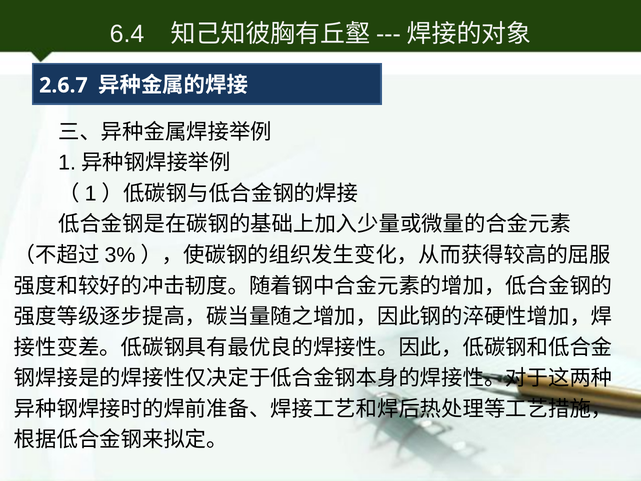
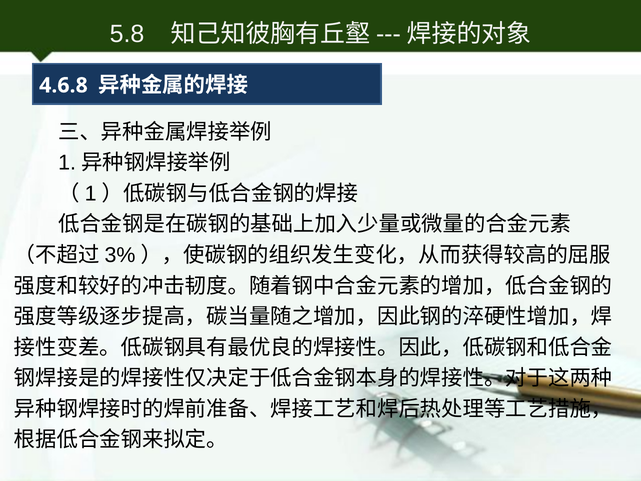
6.4: 6.4 -> 5.8
2.6.7: 2.6.7 -> 4.6.8
